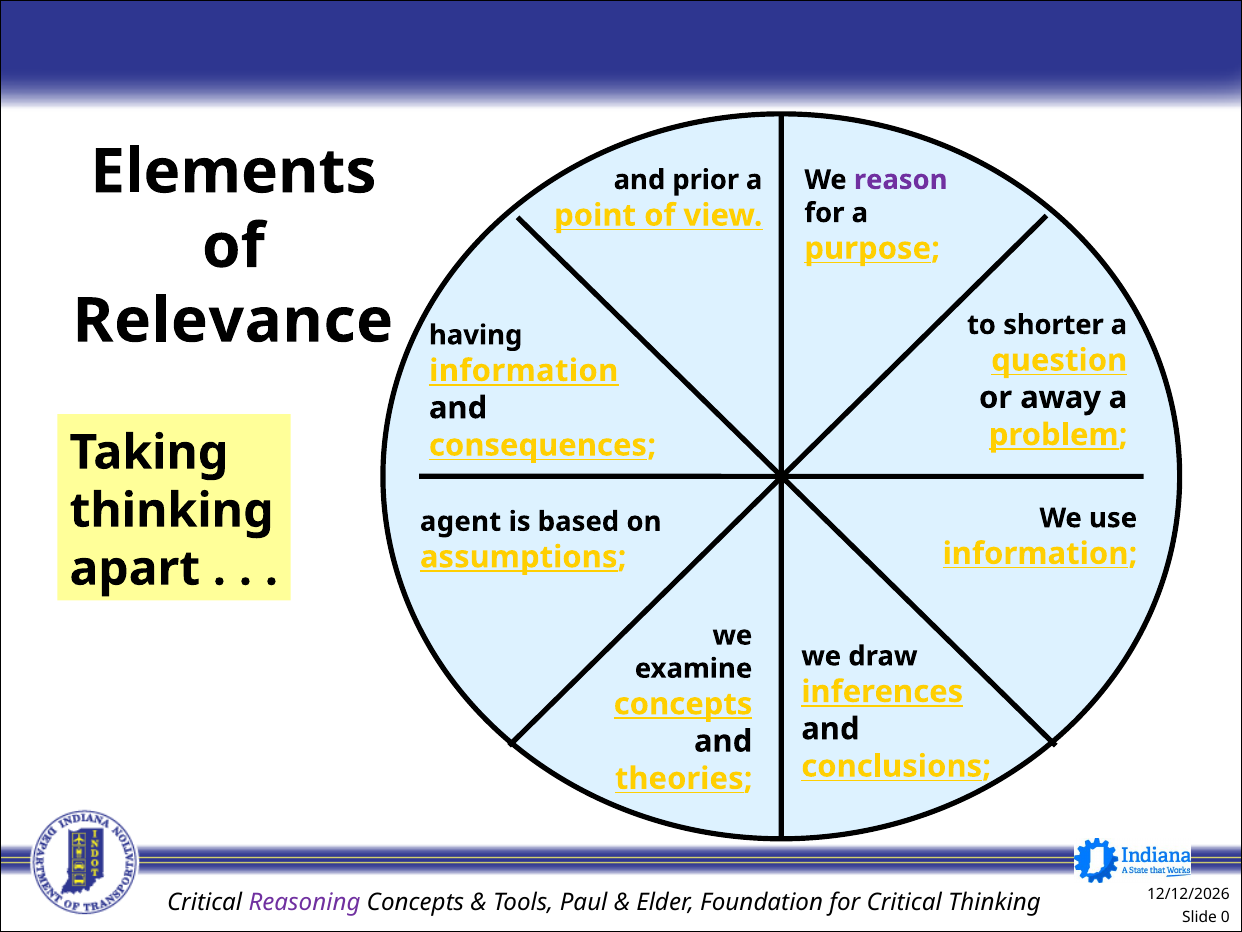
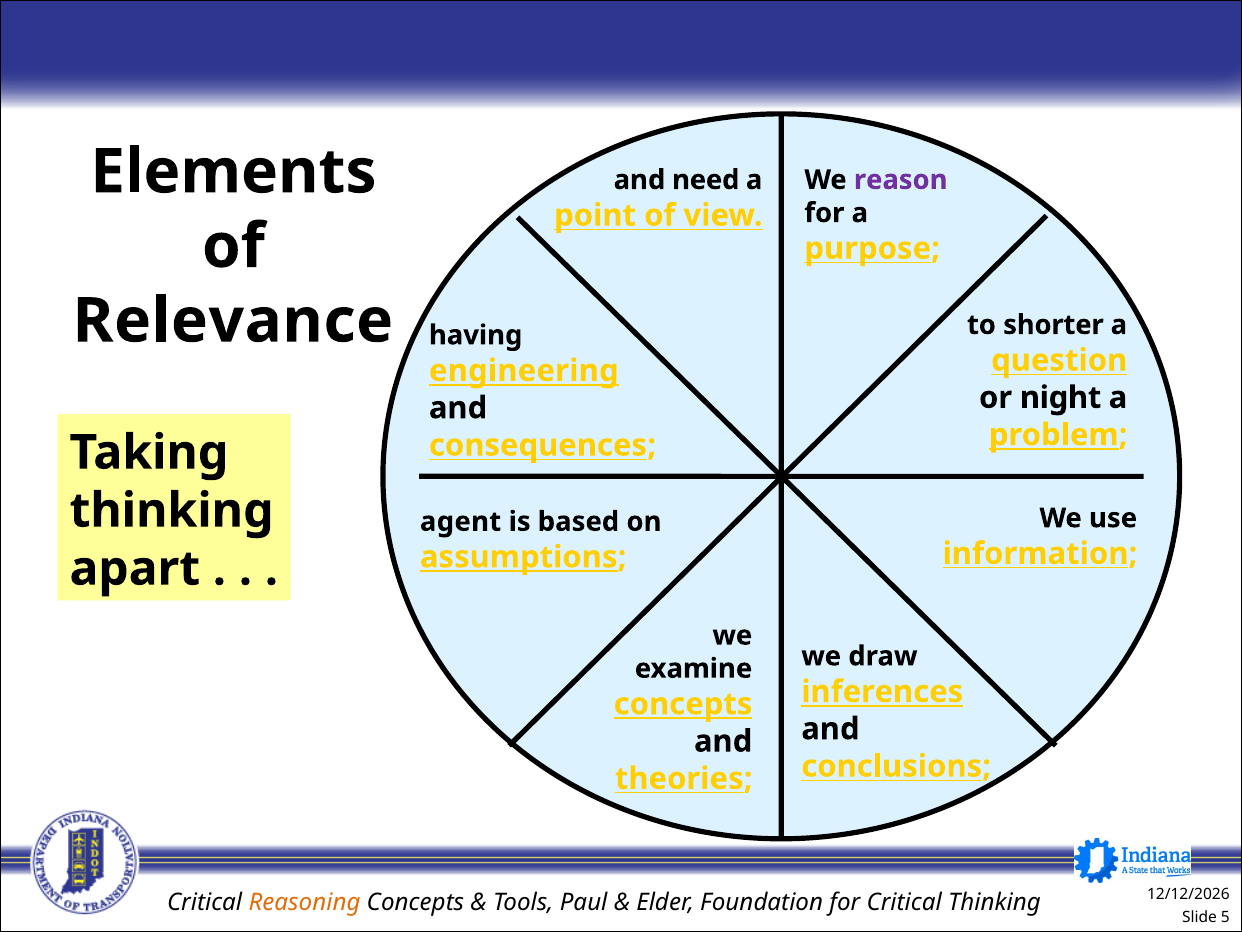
prior: prior -> need
information at (524, 371): information -> engineering
away: away -> night
Reasoning colour: purple -> orange
0: 0 -> 5
